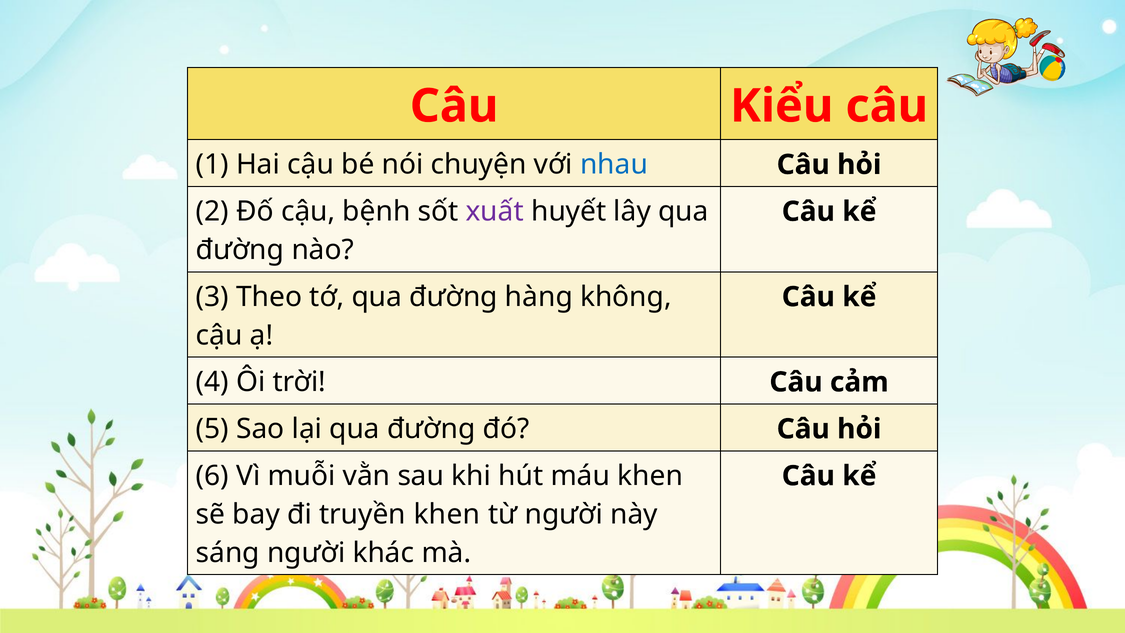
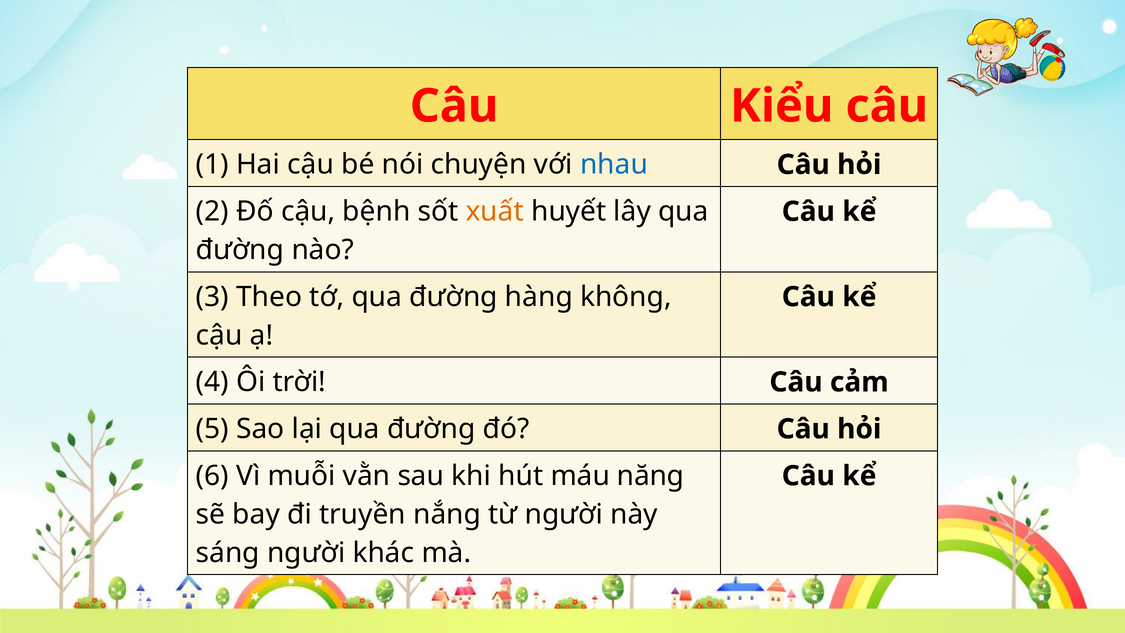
xuất colour: purple -> orange
máu khen: khen -> năng
truyền khen: khen -> nắng
